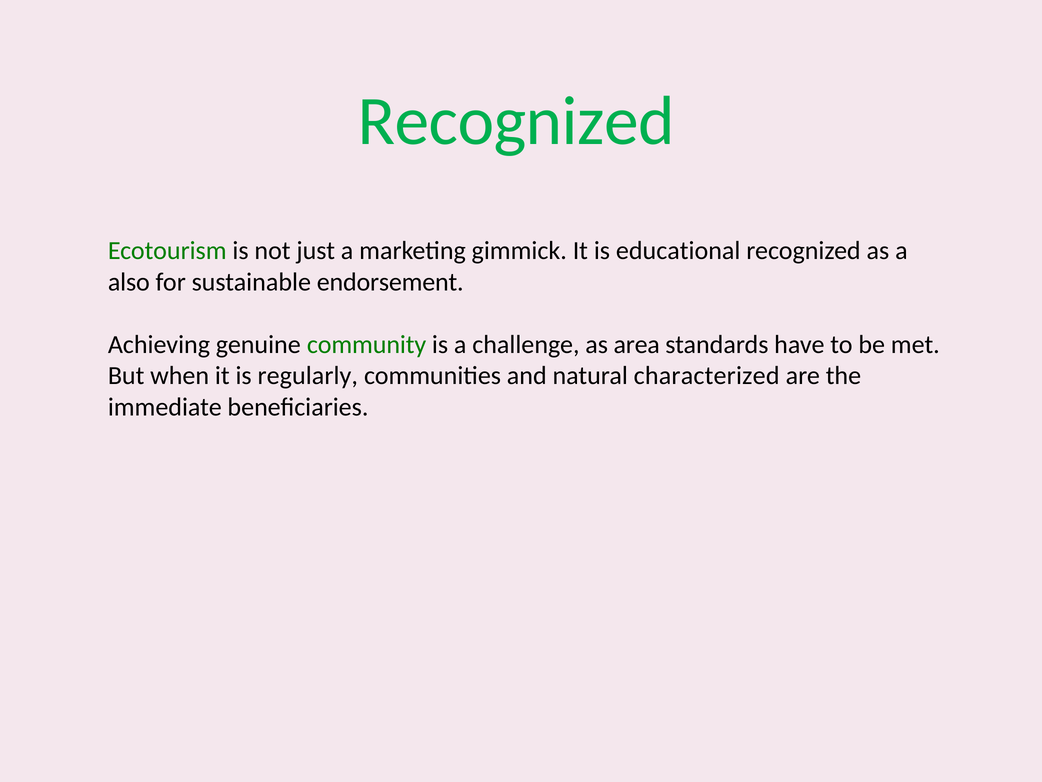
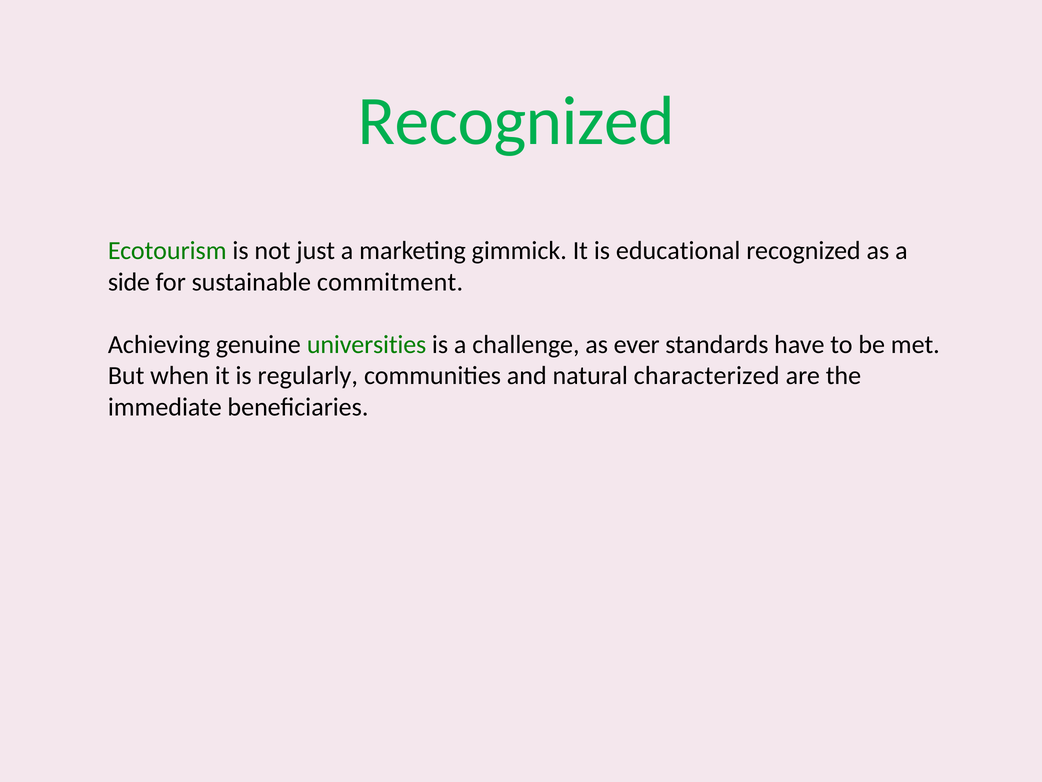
also: also -> side
endorsement: endorsement -> commitment
community: community -> universities
area: area -> ever
